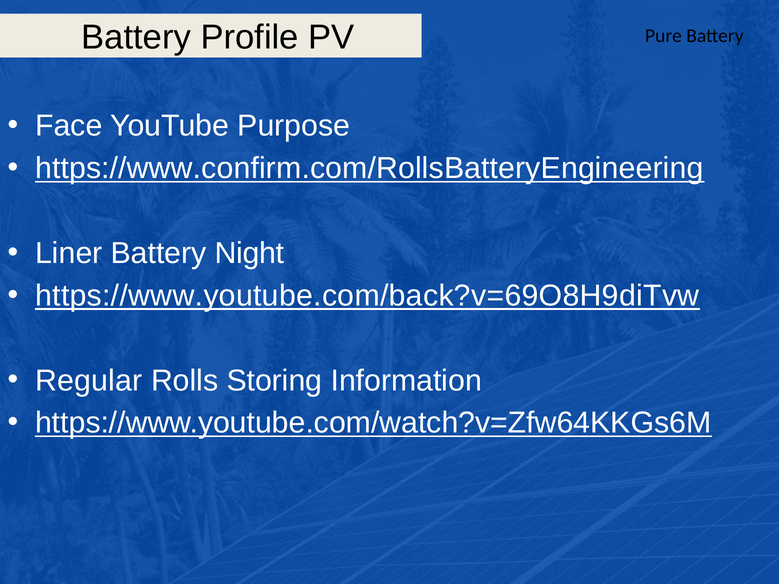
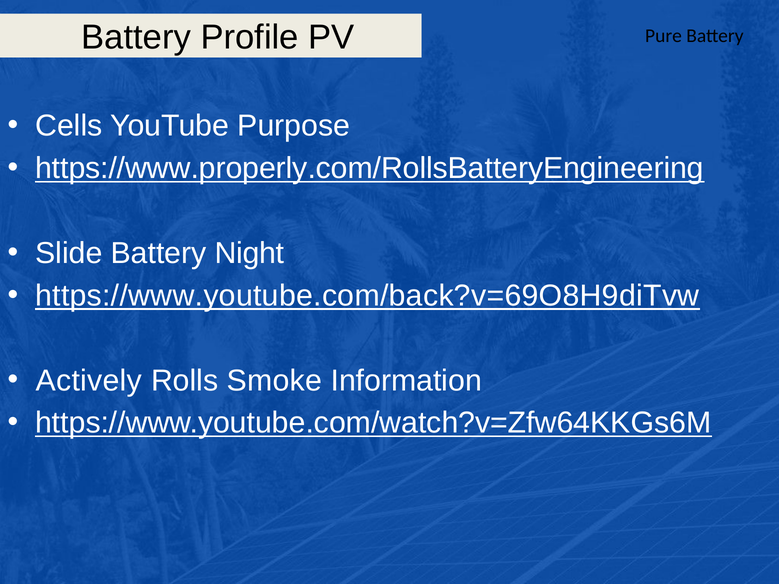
Face: Face -> Cells
https://www.confirm.com/RollsBatteryEngineering: https://www.confirm.com/RollsBatteryEngineering -> https://www.properly.com/RollsBatteryEngineering
Liner: Liner -> Slide
Regular: Regular -> Actively
Storing: Storing -> Smoke
